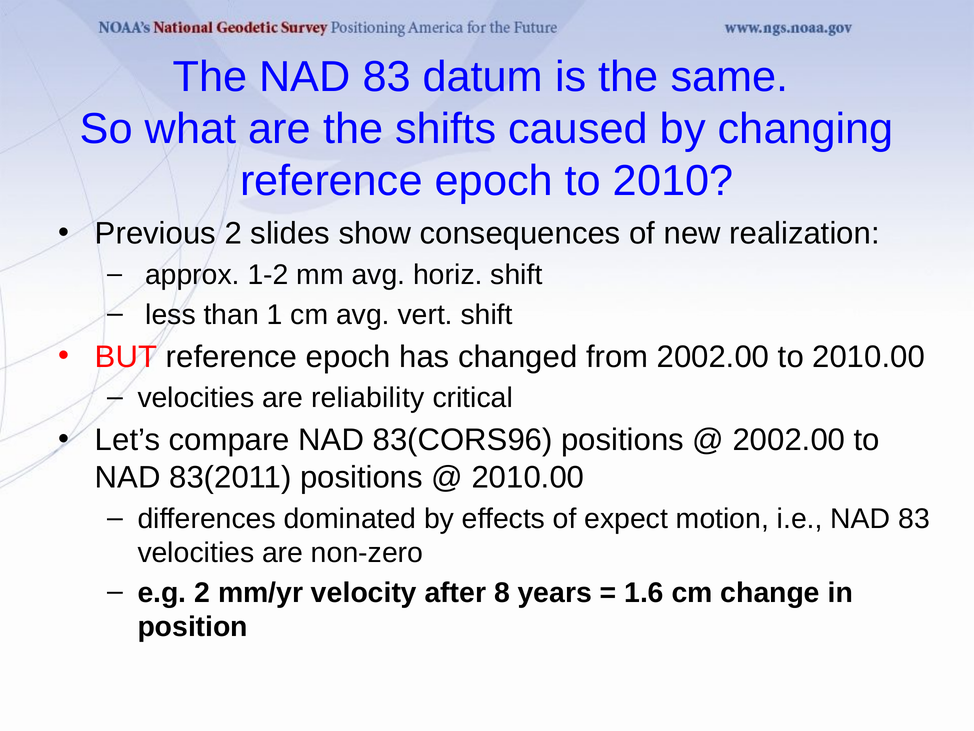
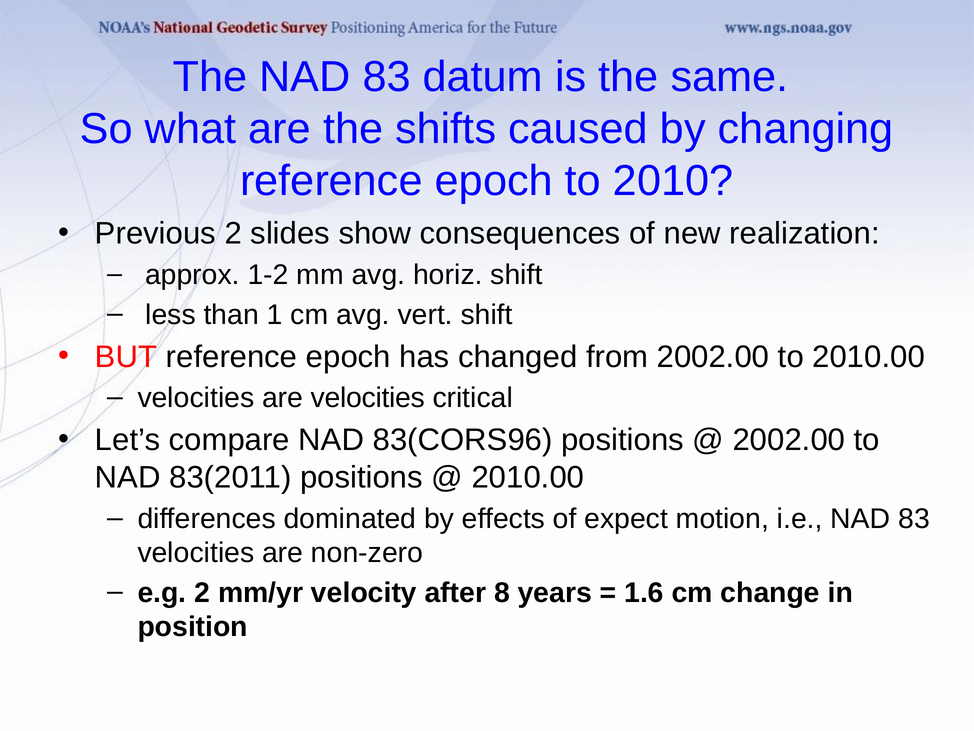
are reliability: reliability -> velocities
